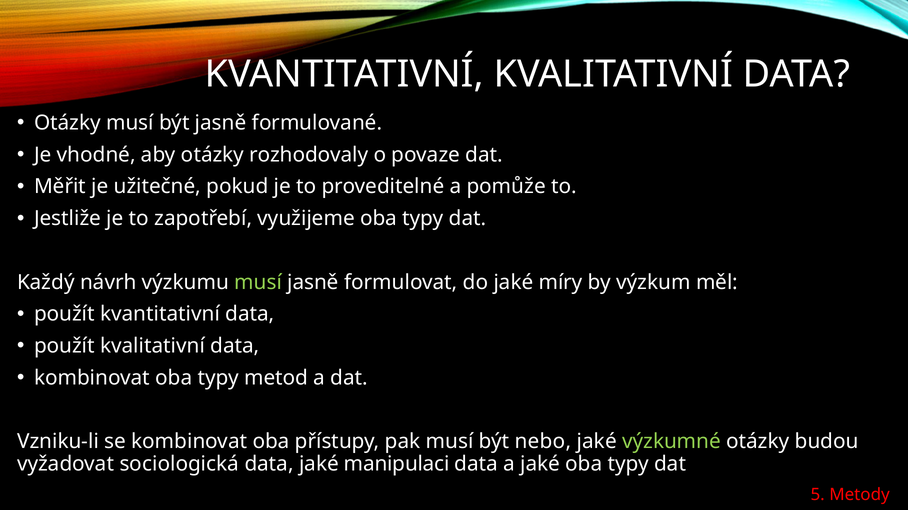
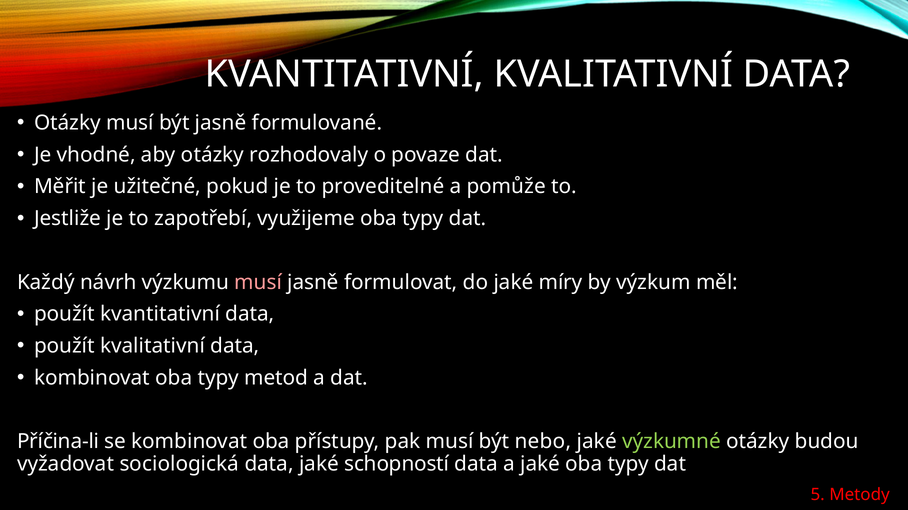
musí at (258, 283) colour: light green -> pink
Vzniku-li: Vzniku-li -> Příčina-li
manipulaci: manipulaci -> schopností
